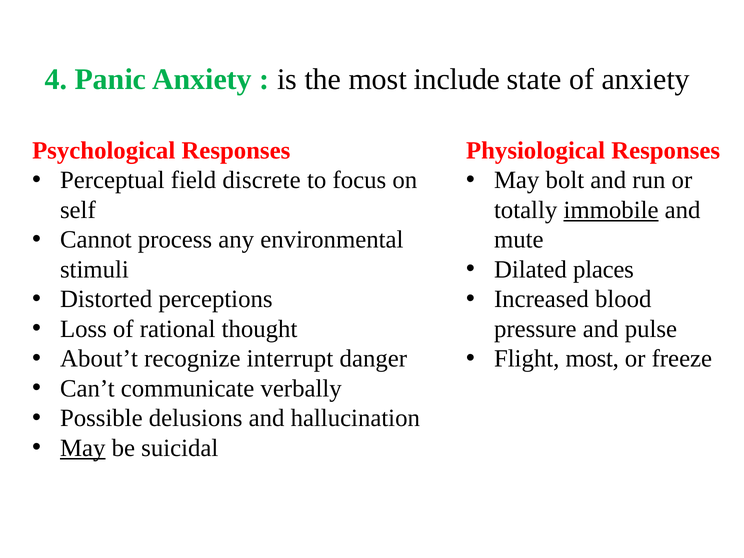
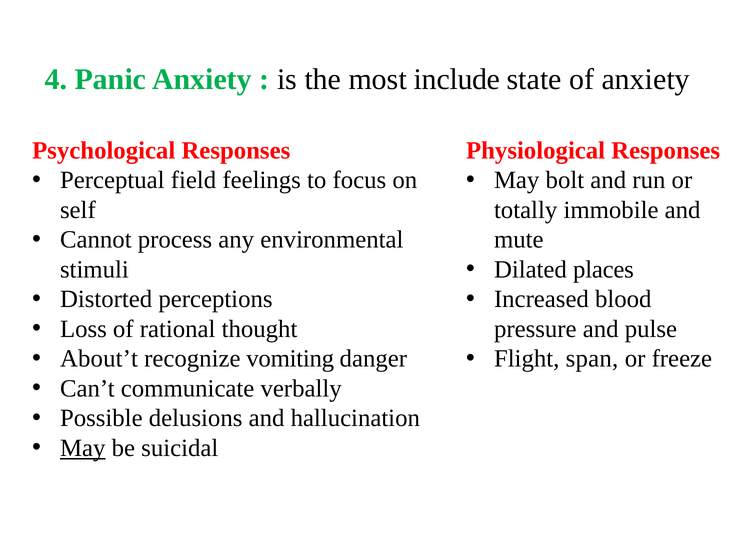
discrete: discrete -> feelings
immobile underline: present -> none
interrupt: interrupt -> vomiting
Flight most: most -> span
